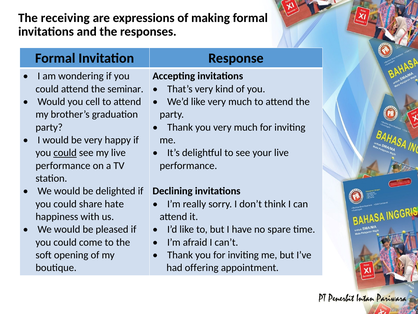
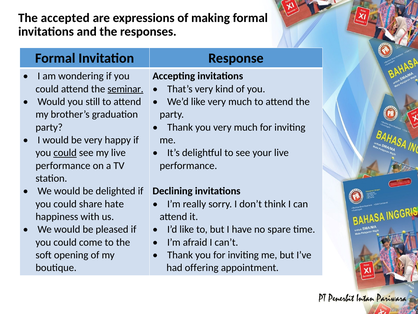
receiving: receiving -> accepted
seminar underline: none -> present
cell: cell -> still
